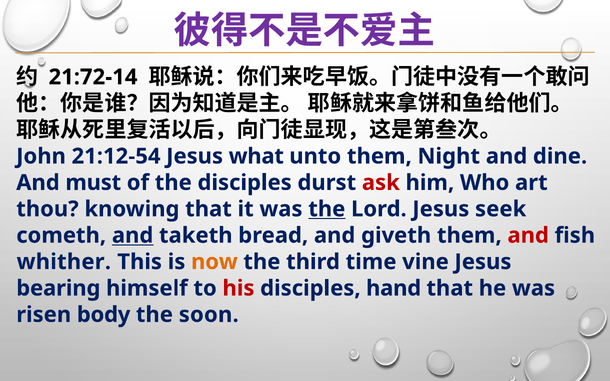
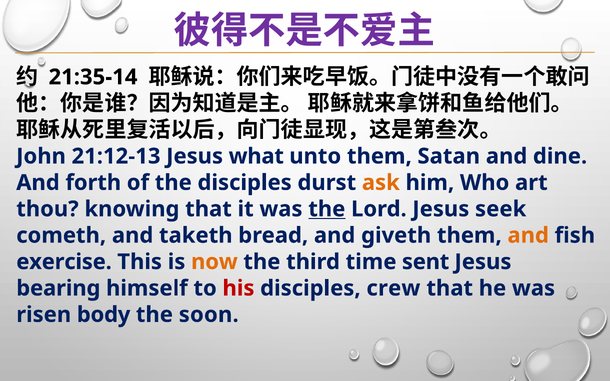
21:72-14: 21:72-14 -> 21:35-14
21:12-54: 21:12-54 -> 21:12-13
Night: Night -> Satan
must: must -> forth
ask colour: red -> orange
and at (133, 236) underline: present -> none
and at (528, 236) colour: red -> orange
whither: whither -> exercise
vine: vine -> sent
hand: hand -> crew
